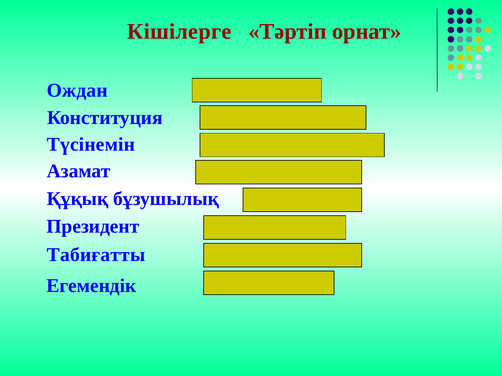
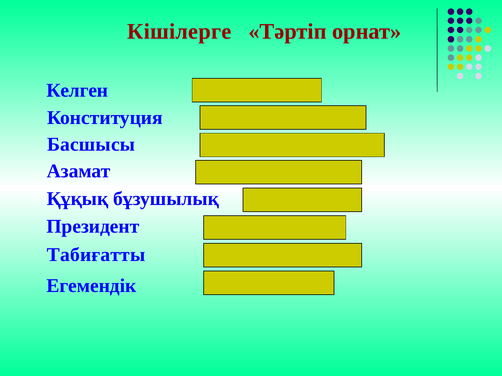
Ождан: Ождан -> Келген
Түсінемін at (91, 145): Түсінемін -> Басшысы
